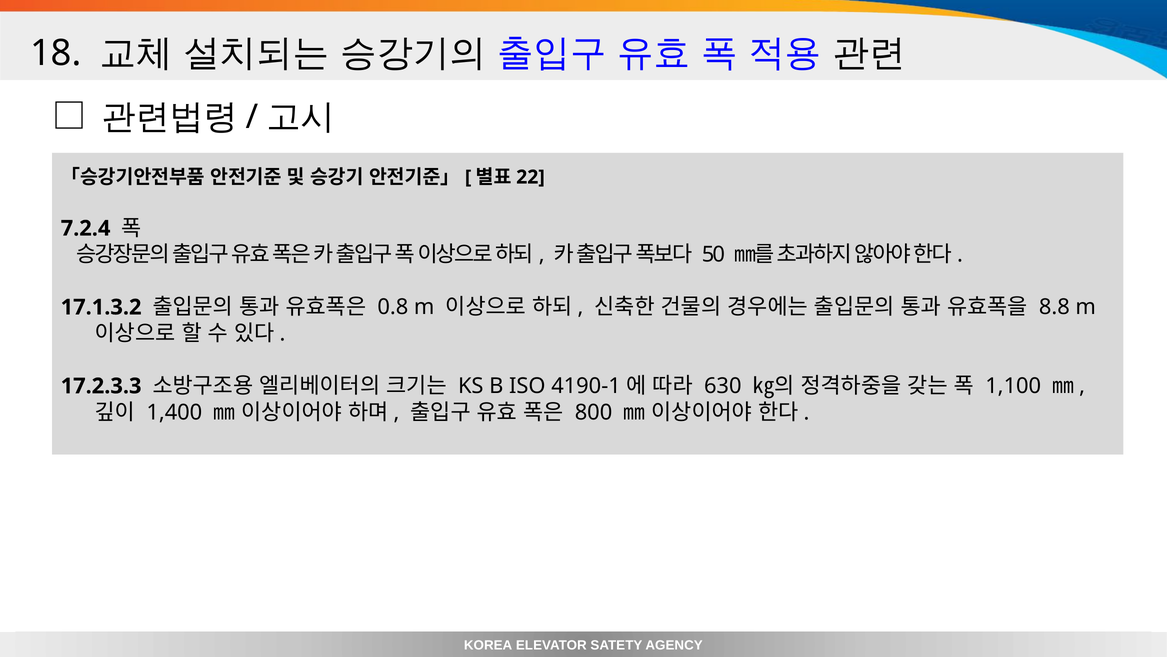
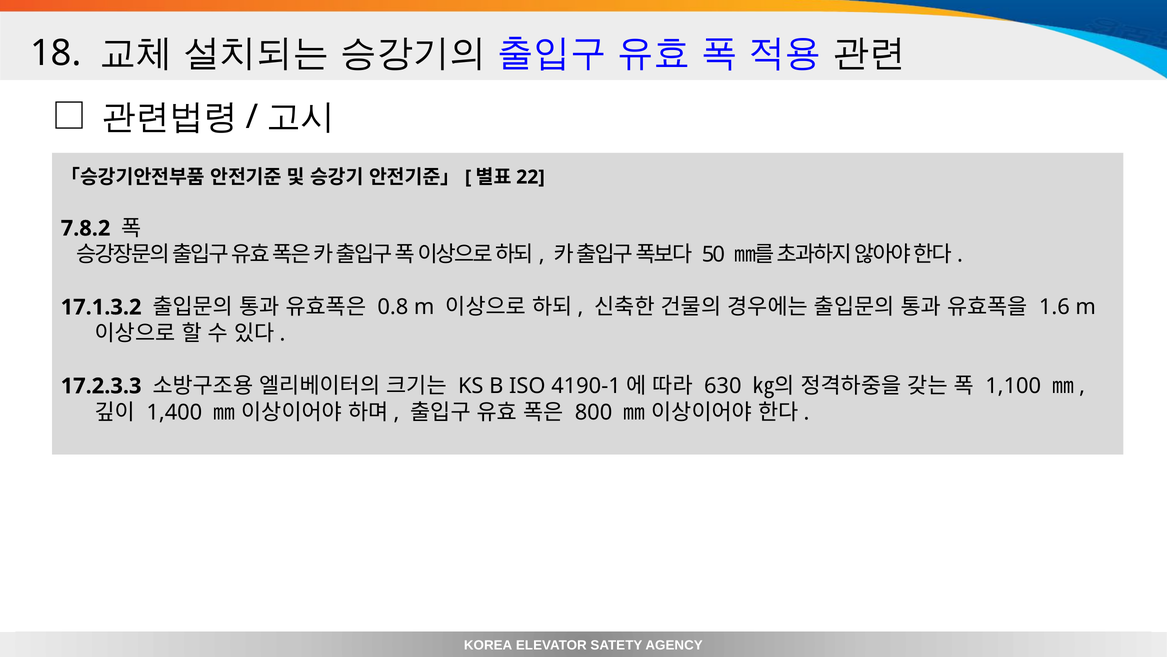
7.2.4: 7.2.4 -> 7.8.2
8.8: 8.8 -> 1.6
